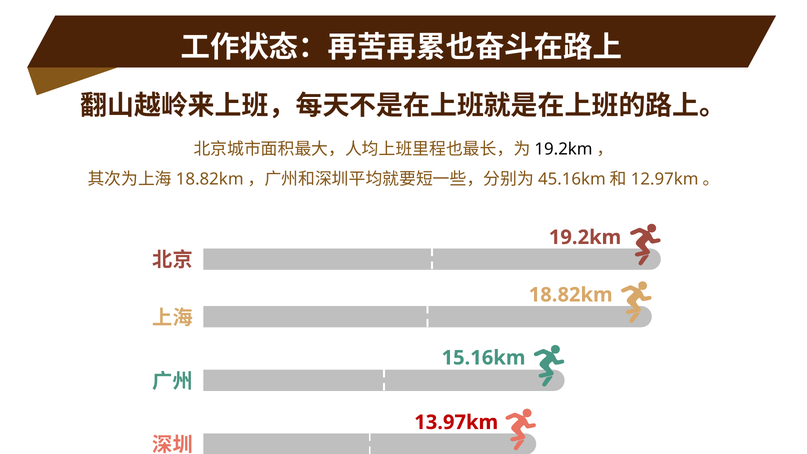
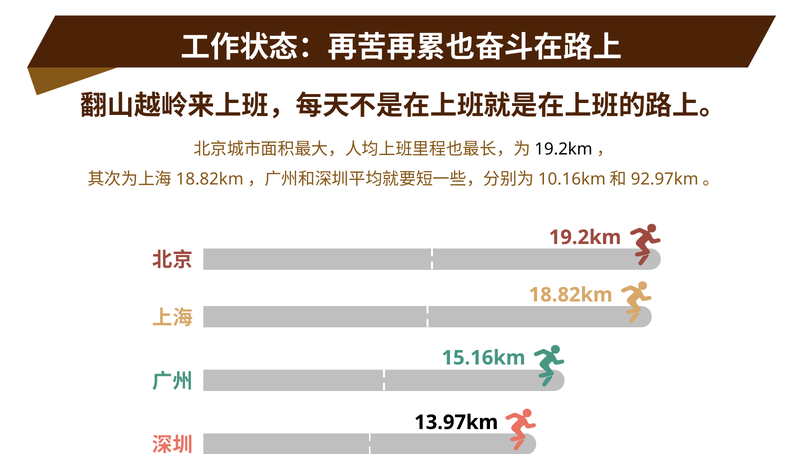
45.16km: 45.16km -> 10.16km
12.97km: 12.97km -> 92.97km
13.97km colour: red -> black
